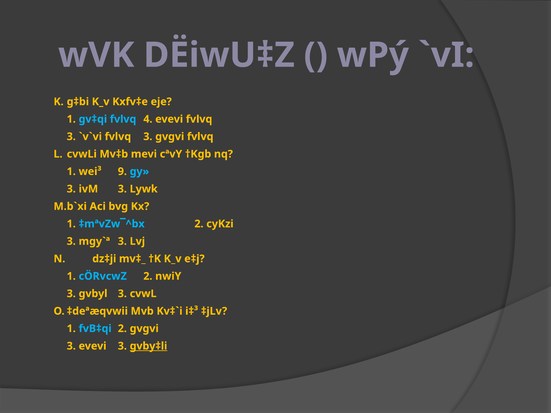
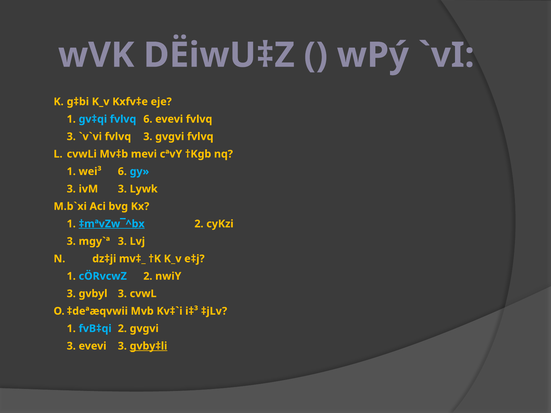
fvlvq 4: 4 -> 6
wei³ 9: 9 -> 6
‡mªvZw¯^bx underline: none -> present
